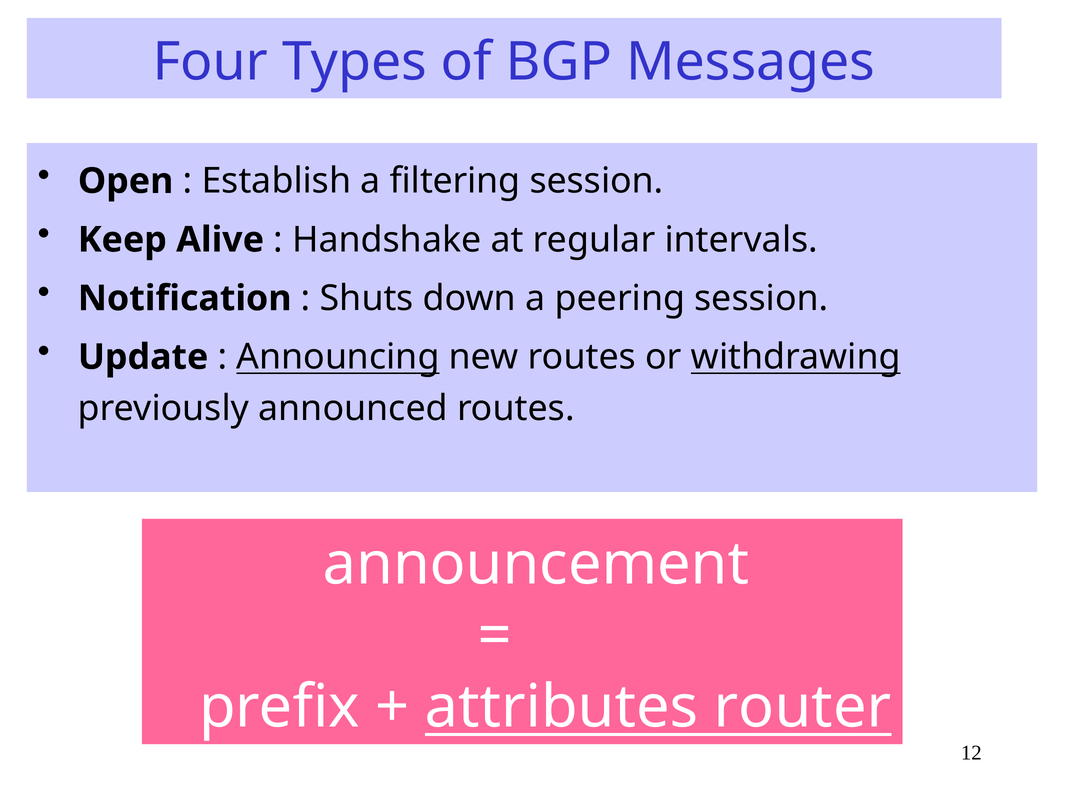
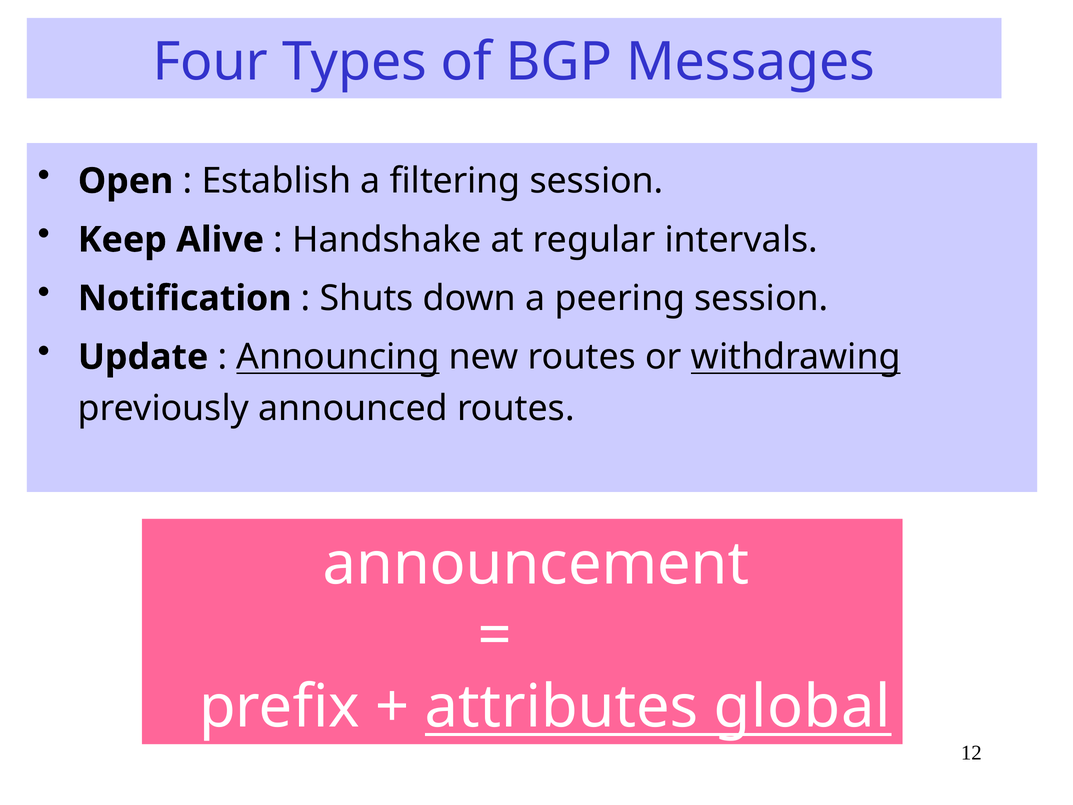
router: router -> global
